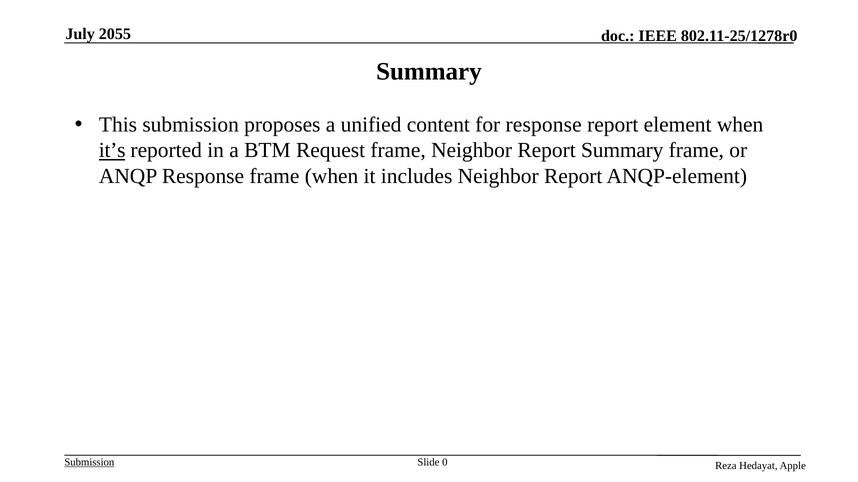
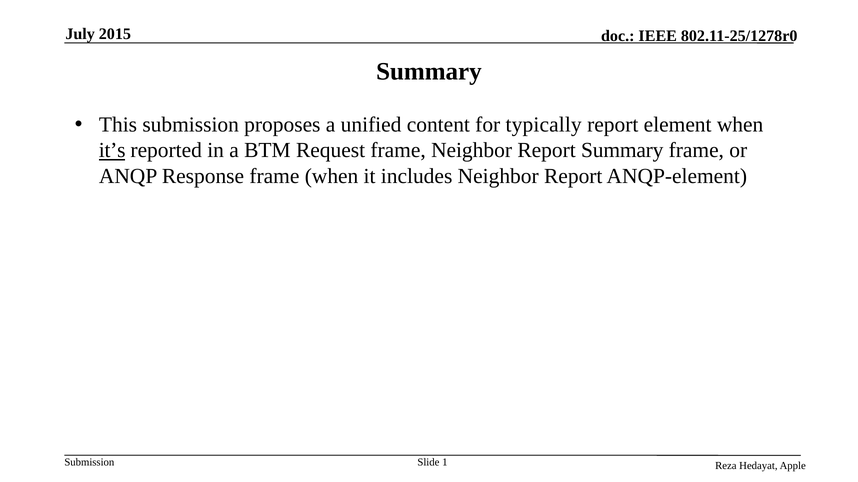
2055: 2055 -> 2015
for response: response -> typically
Submission at (89, 463) underline: present -> none
0: 0 -> 1
